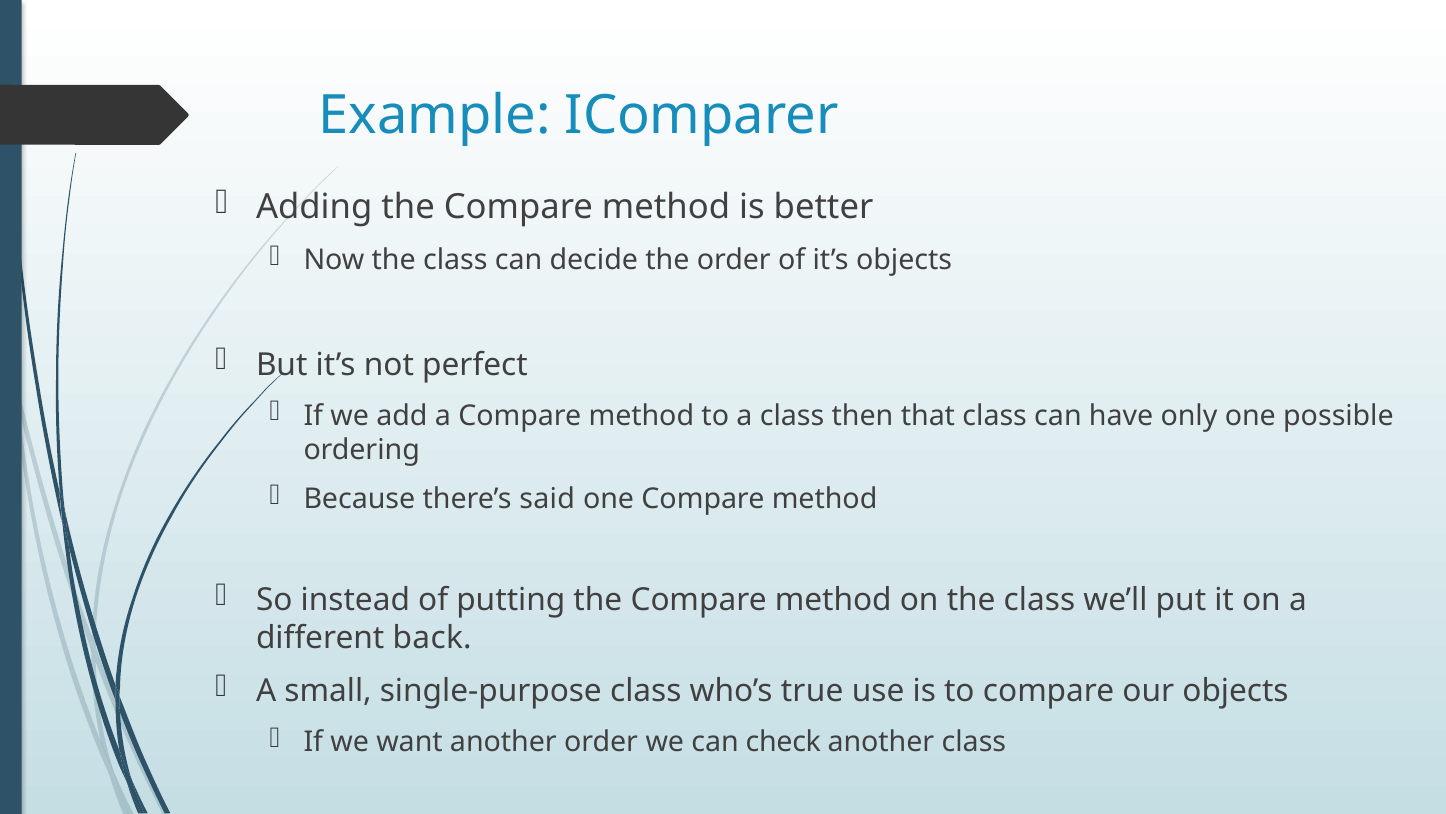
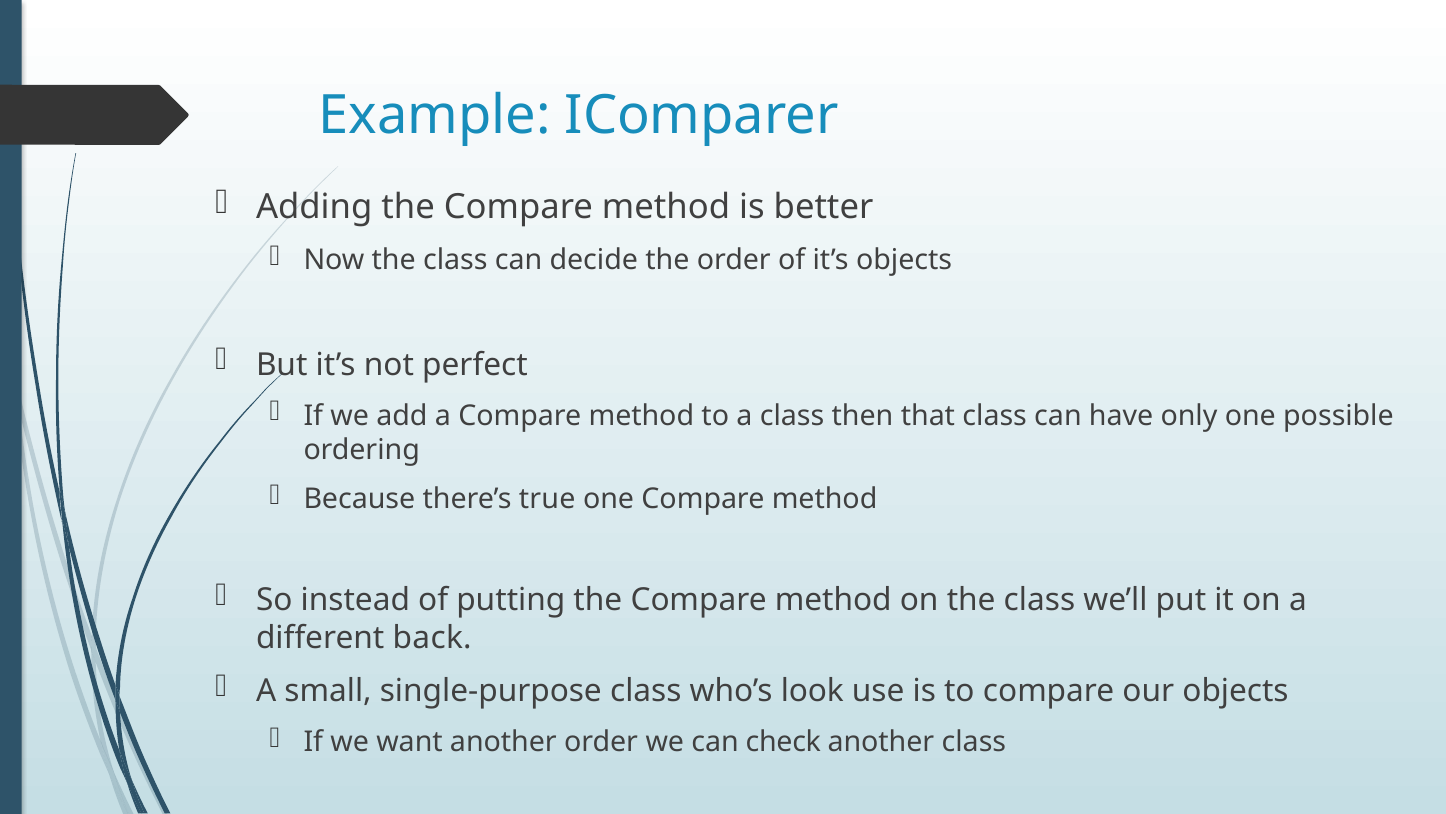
said: said -> true
true: true -> look
